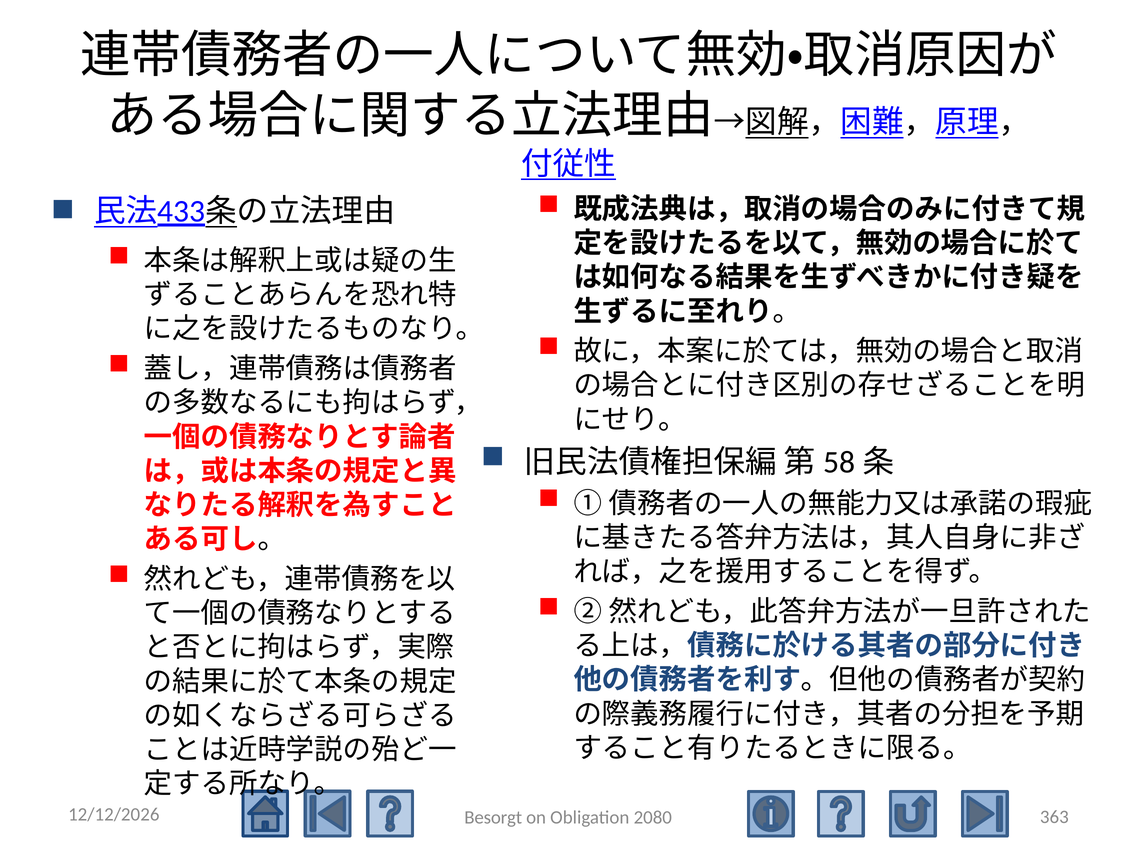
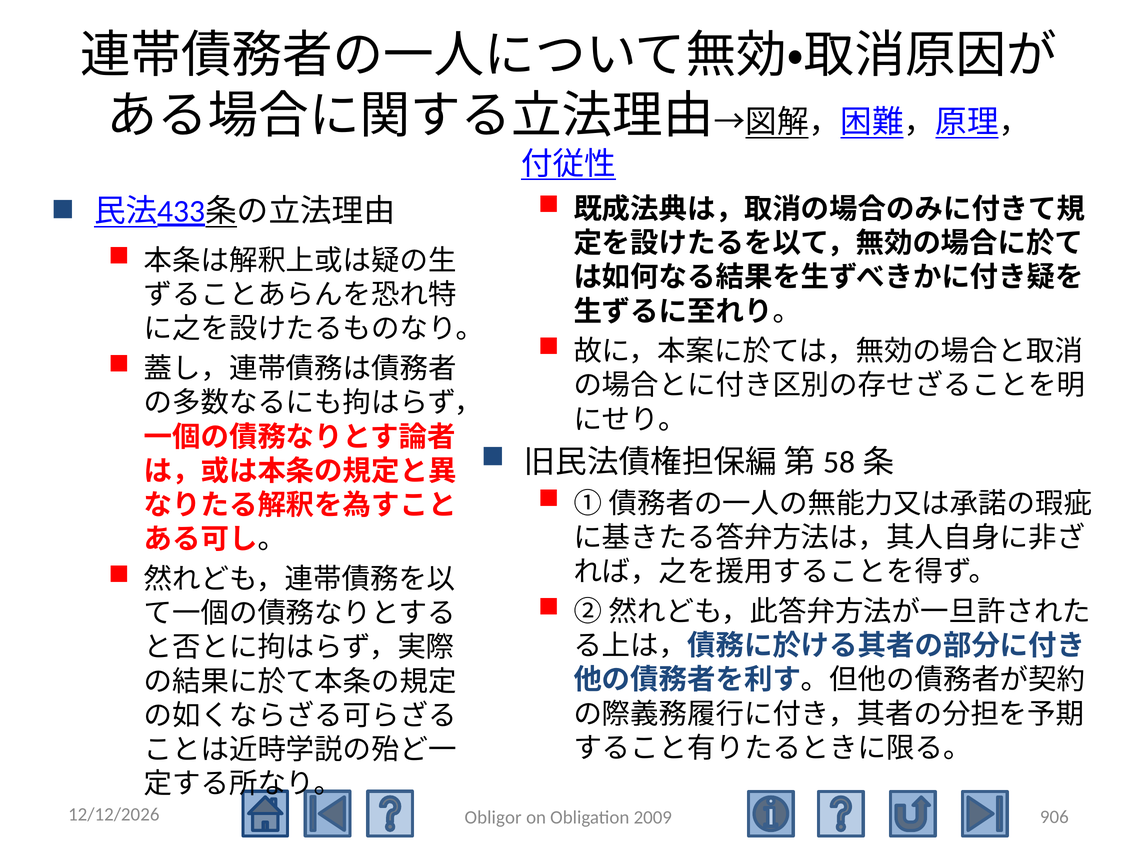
363: 363 -> 906
Besorgt: Besorgt -> Obligor
2080: 2080 -> 2009
